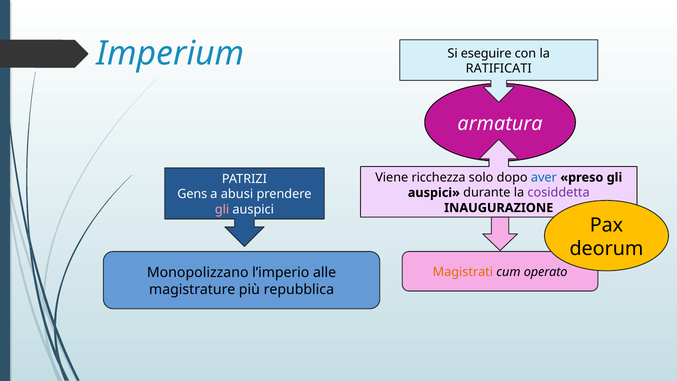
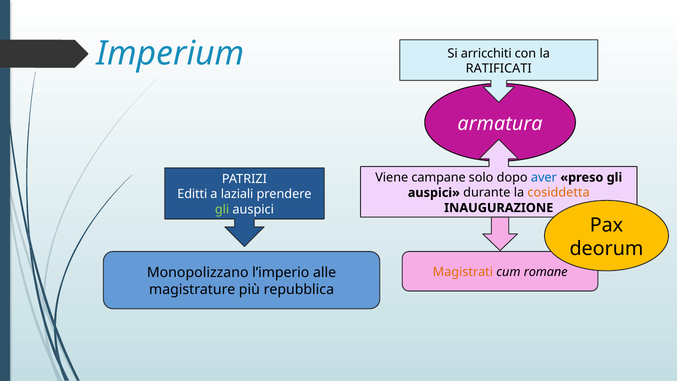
eseguire: eseguire -> arricchiti
ricchezza: ricchezza -> campane
cosiddetta colour: purple -> orange
Gens: Gens -> Editti
abusi: abusi -> laziali
gli at (222, 209) colour: pink -> light green
operato: operato -> romane
